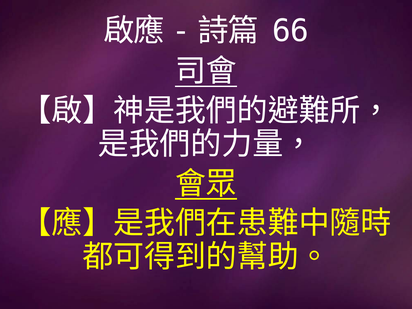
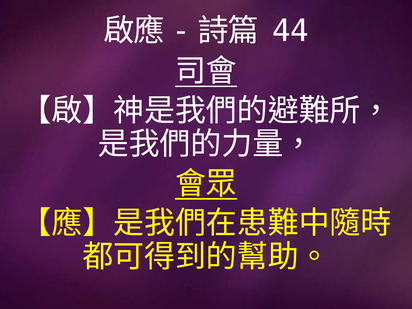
66: 66 -> 44
